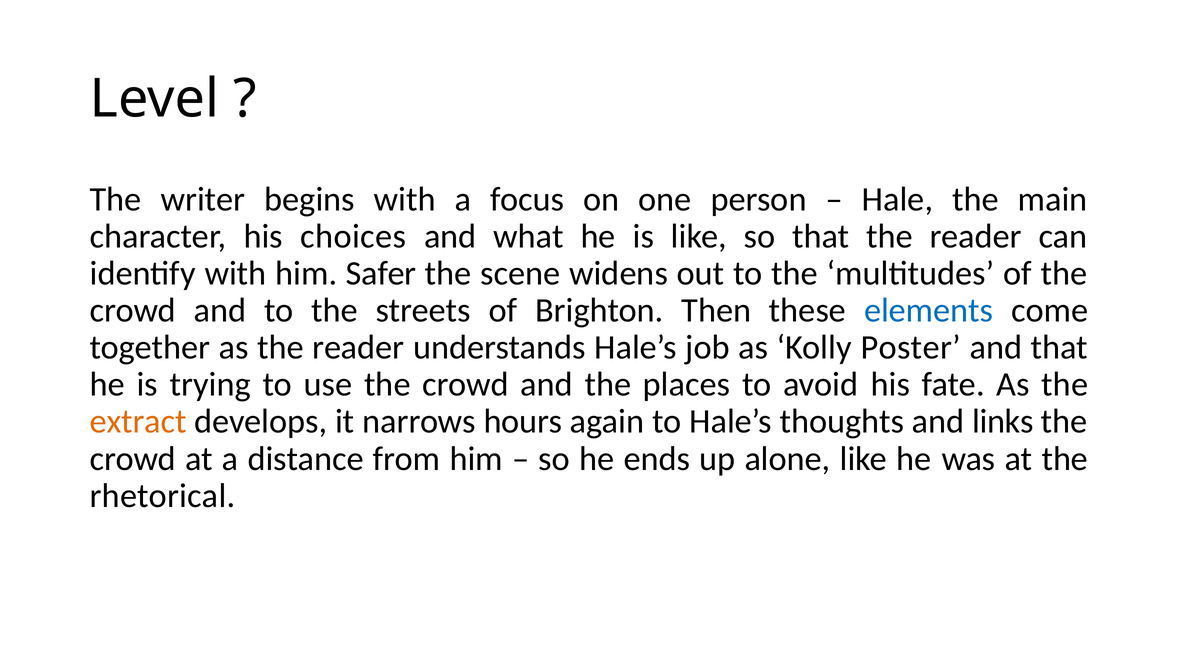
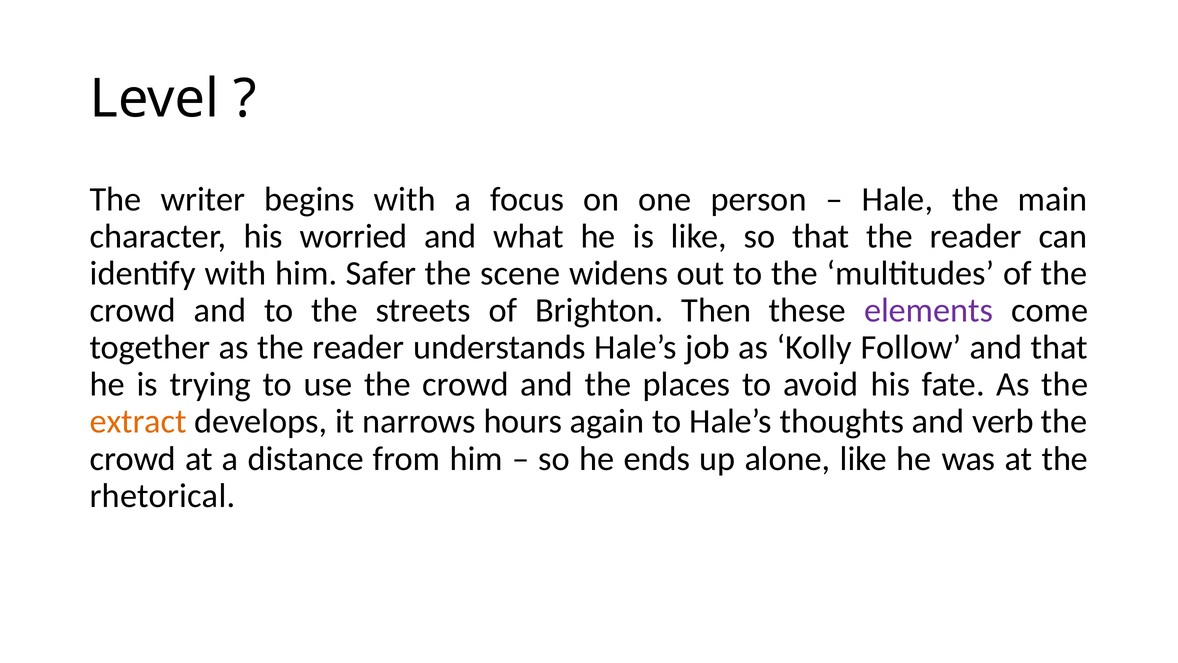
choices: choices -> worried
elements colour: blue -> purple
Poster: Poster -> Follow
links: links -> verb
